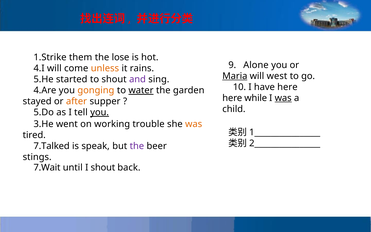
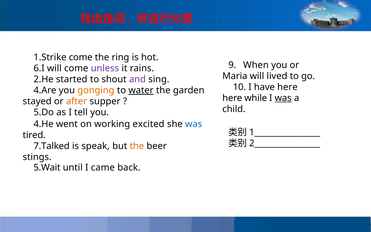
1.Strike them: them -> come
lose: lose -> ring
Alone: Alone -> When
4.I: 4.I -> 6.I
unless colour: orange -> purple
Maria underline: present -> none
west: west -> lived
5.He: 5.He -> 2.He
you at (100, 112) underline: present -> none
3.He: 3.He -> 4.He
trouble: trouble -> excited
was at (194, 124) colour: orange -> blue
the at (137, 146) colour: purple -> orange
7.Wait: 7.Wait -> 5.Wait
I shout: shout -> came
